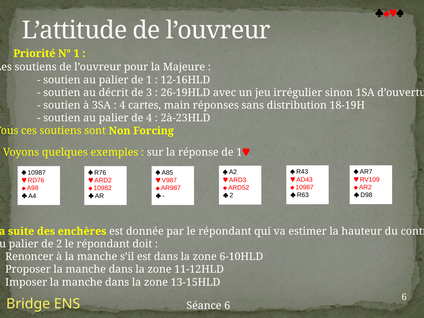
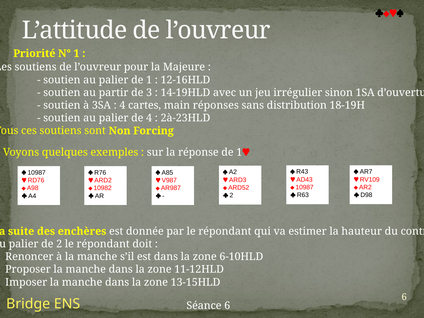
décrit: décrit -> partir
26-19HLD: 26-19HLD -> 14-19HLD
